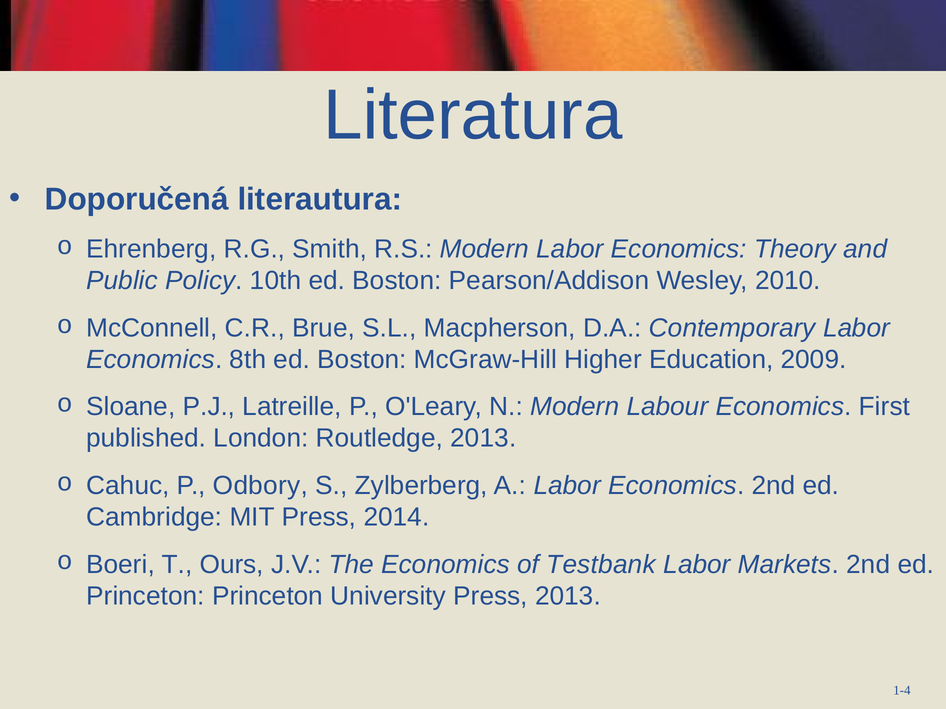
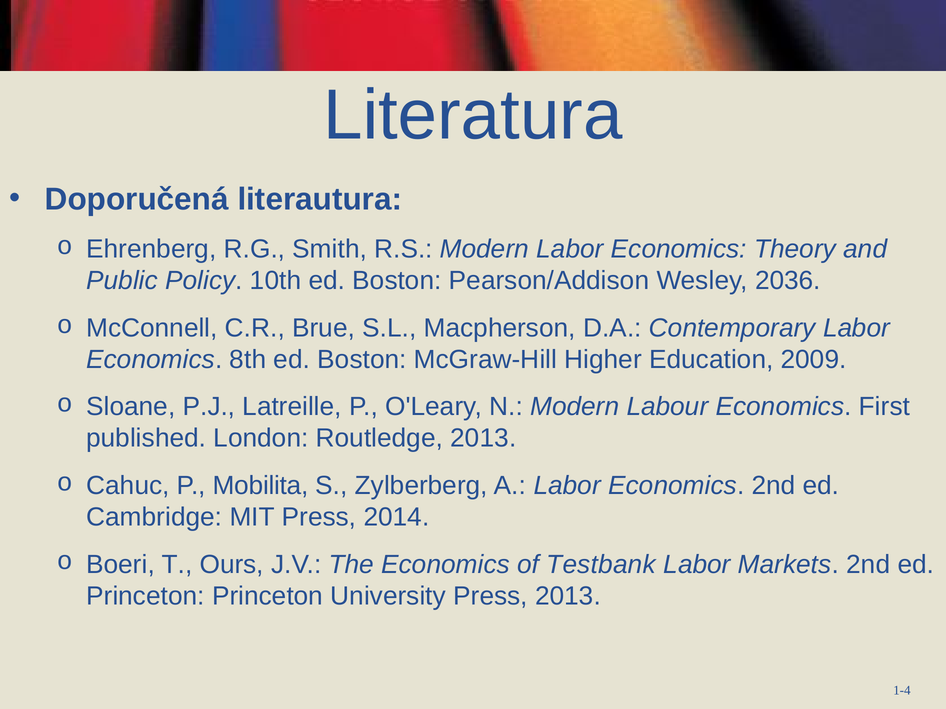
2010: 2010 -> 2036
Odbory: Odbory -> Mobilita
